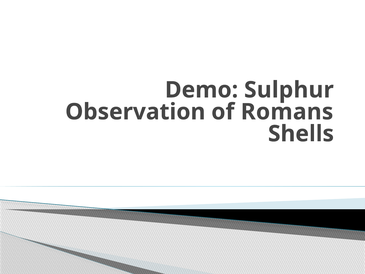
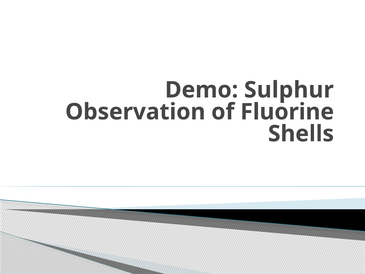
Romans: Romans -> Fluorine
